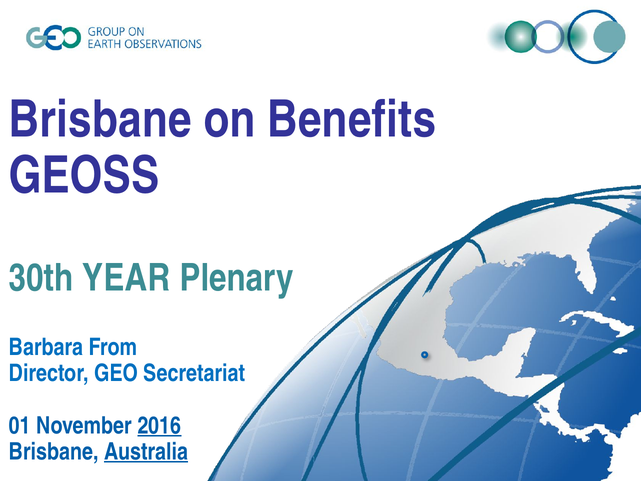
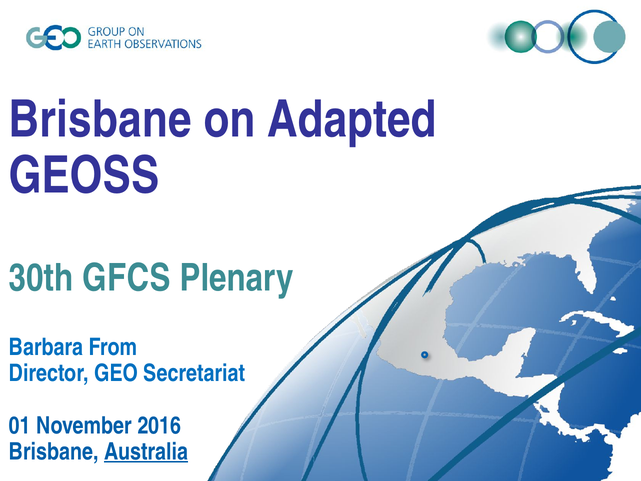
Benefits: Benefits -> Adapted
YEAR: YEAR -> GFCS
2016 underline: present -> none
